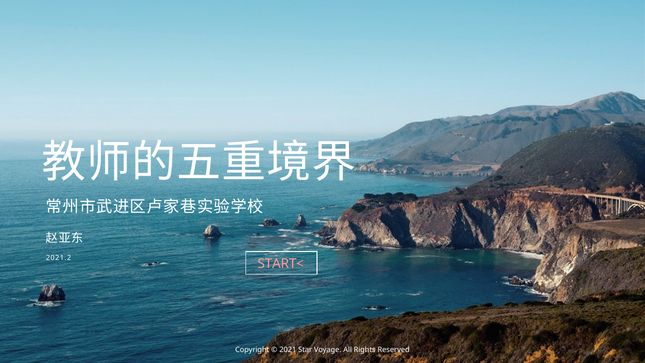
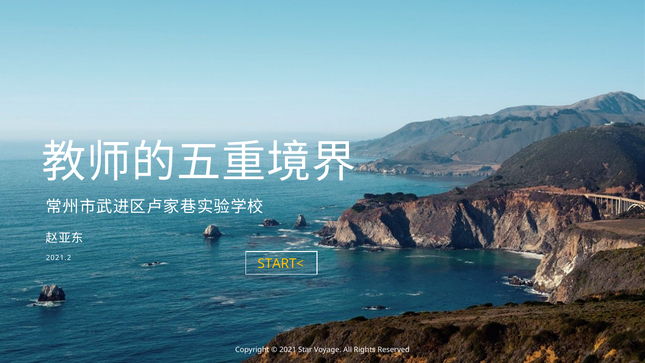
START< colour: pink -> yellow
